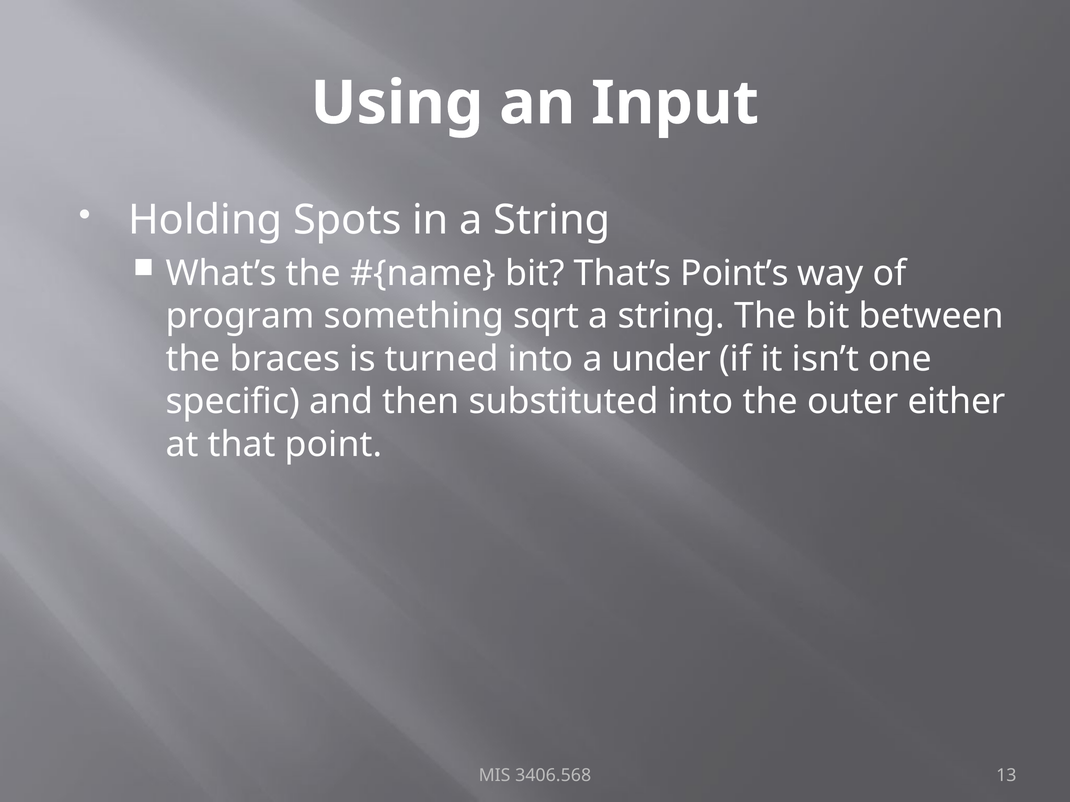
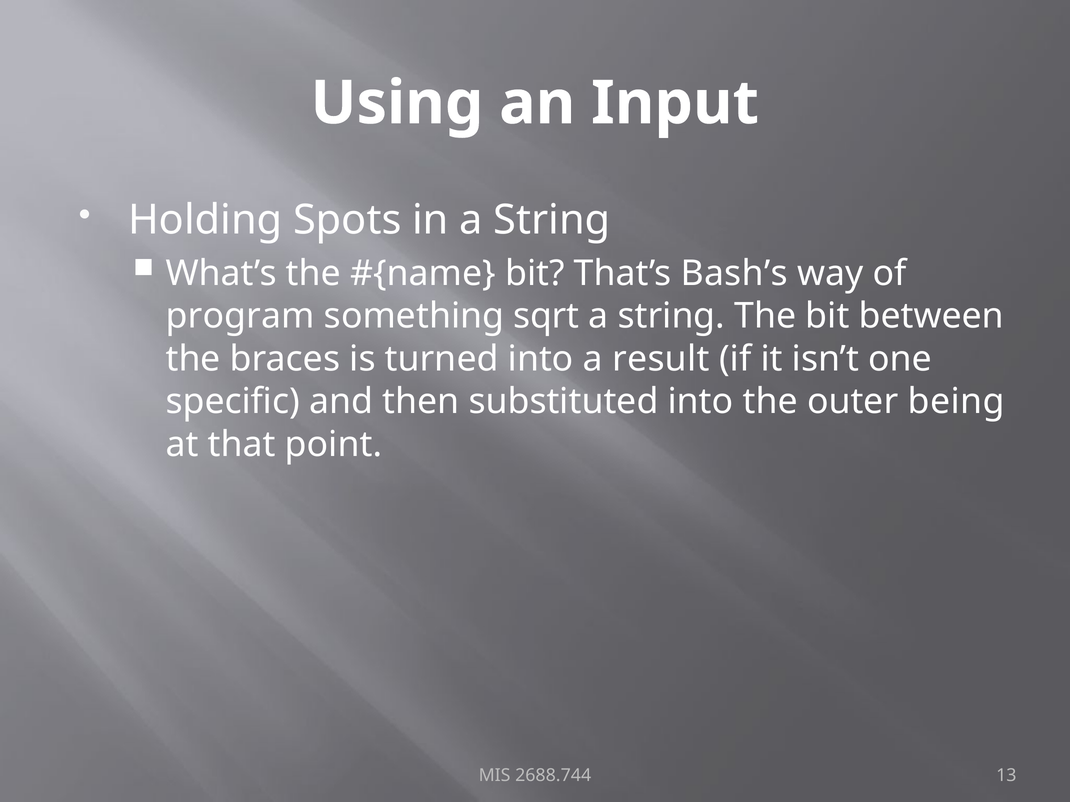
Point’s: Point’s -> Bash’s
under: under -> result
either: either -> being
3406.568: 3406.568 -> 2688.744
